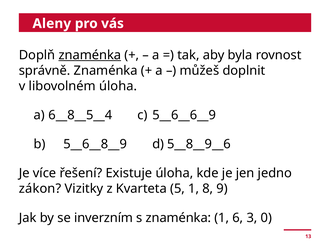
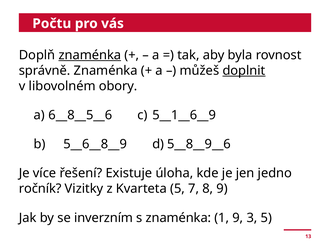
Aleny: Aleny -> Počtu
doplnit underline: none -> present
libovolném úloha: úloha -> obory
6__8__5__4: 6__8__5__4 -> 6__8__5__6
5__6__6__9: 5__6__6__9 -> 5__1__6__9
zákon: zákon -> ročník
5 1: 1 -> 7
1 6: 6 -> 9
3 0: 0 -> 5
